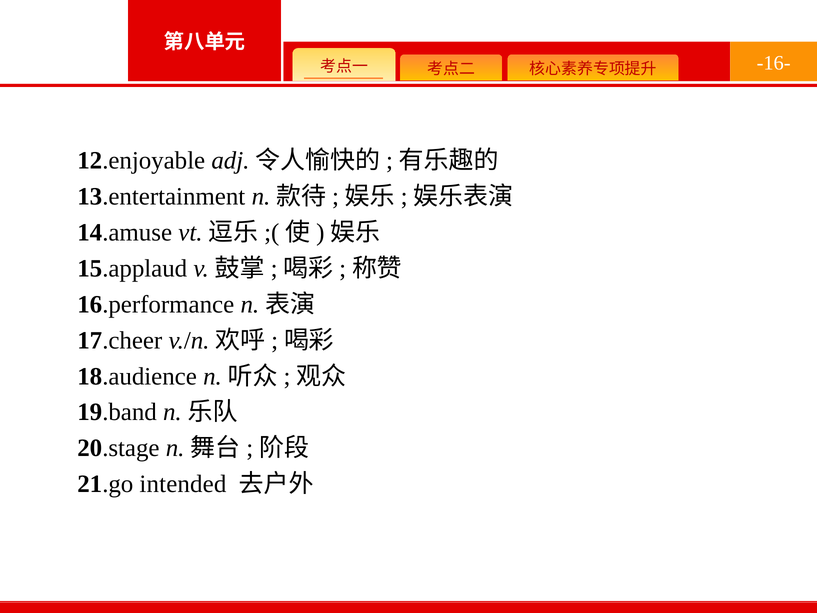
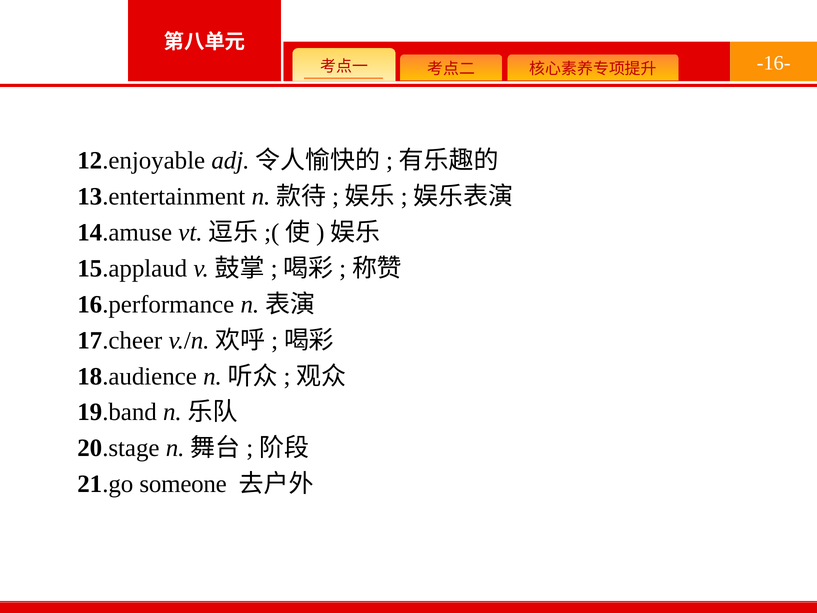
intended: intended -> someone
